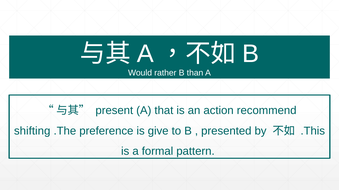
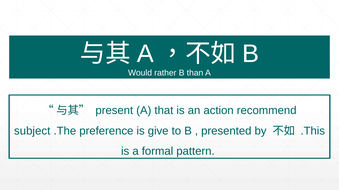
shifting: shifting -> subject
